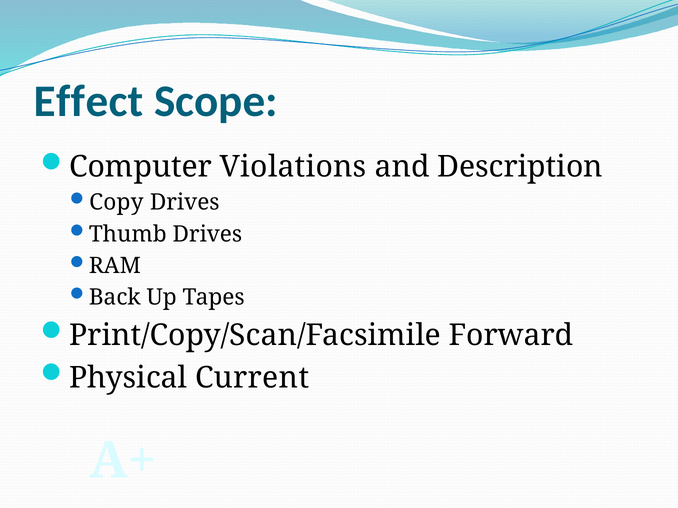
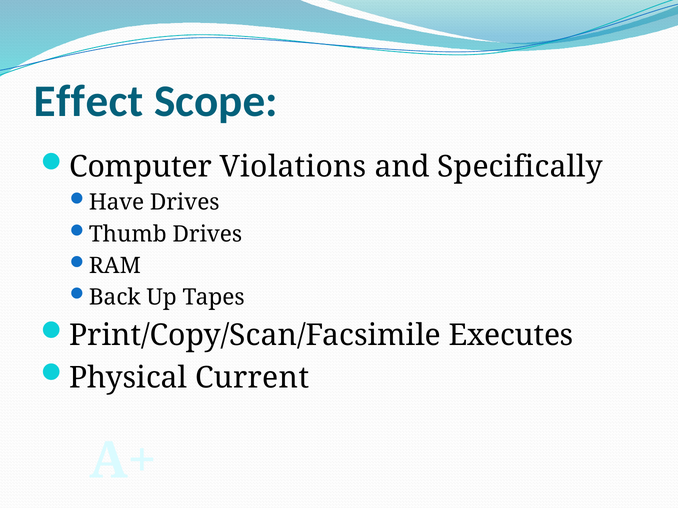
Description: Description -> Specifically
Copy: Copy -> Have
Forward: Forward -> Executes
